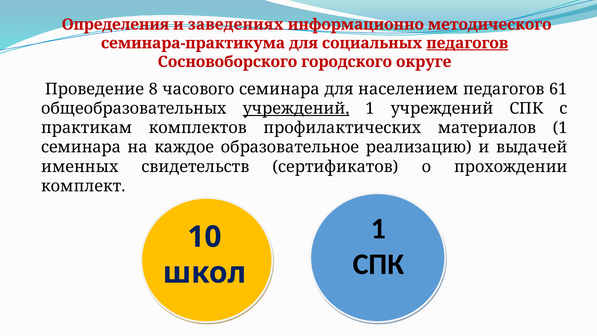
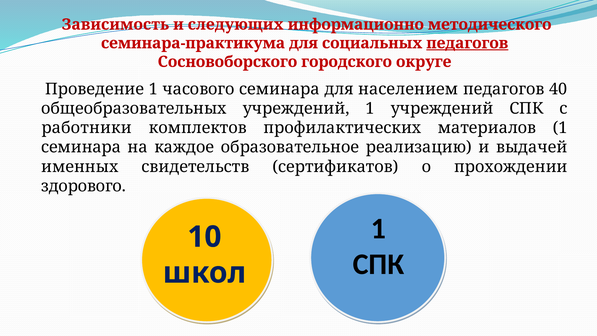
Определения: Определения -> Зависимость
заведениях: заведениях -> следующих
Проведение 8: 8 -> 1
61: 61 -> 40
учреждений at (296, 108) underline: present -> none
практикам: практикам -> работники
комплект: комплект -> здорового
